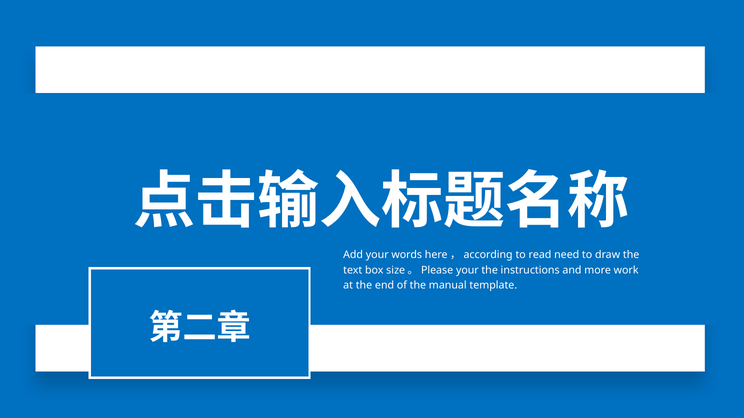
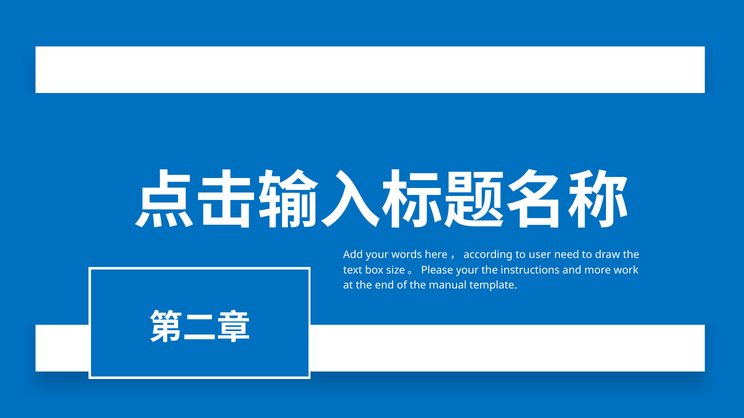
read: read -> user
